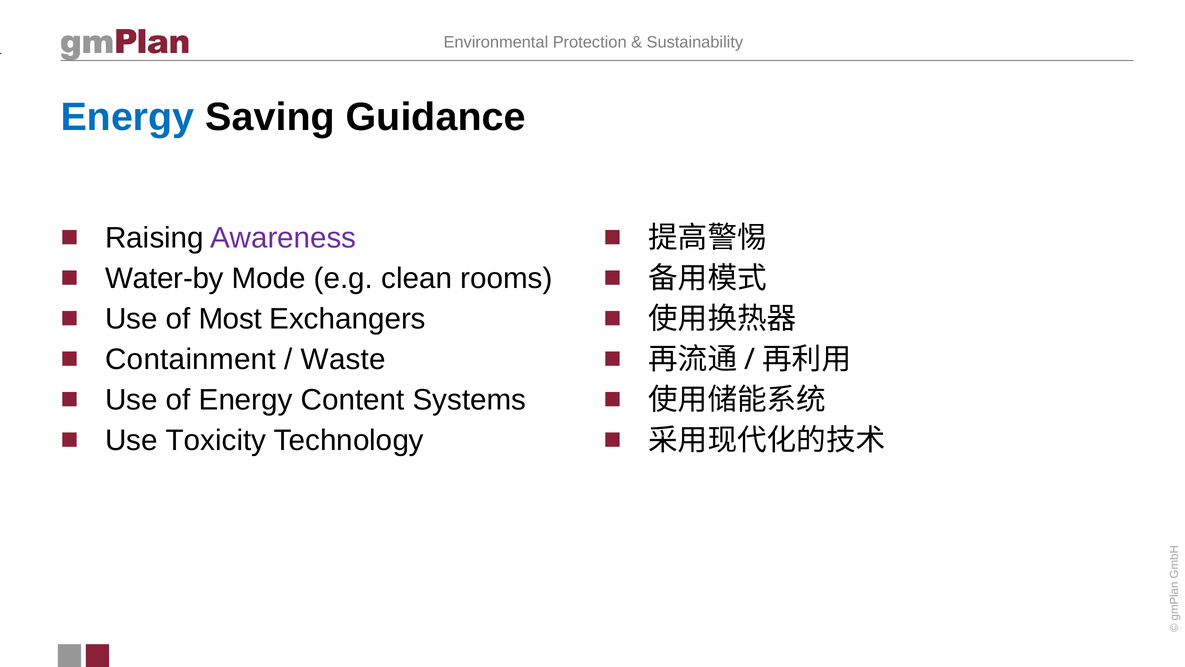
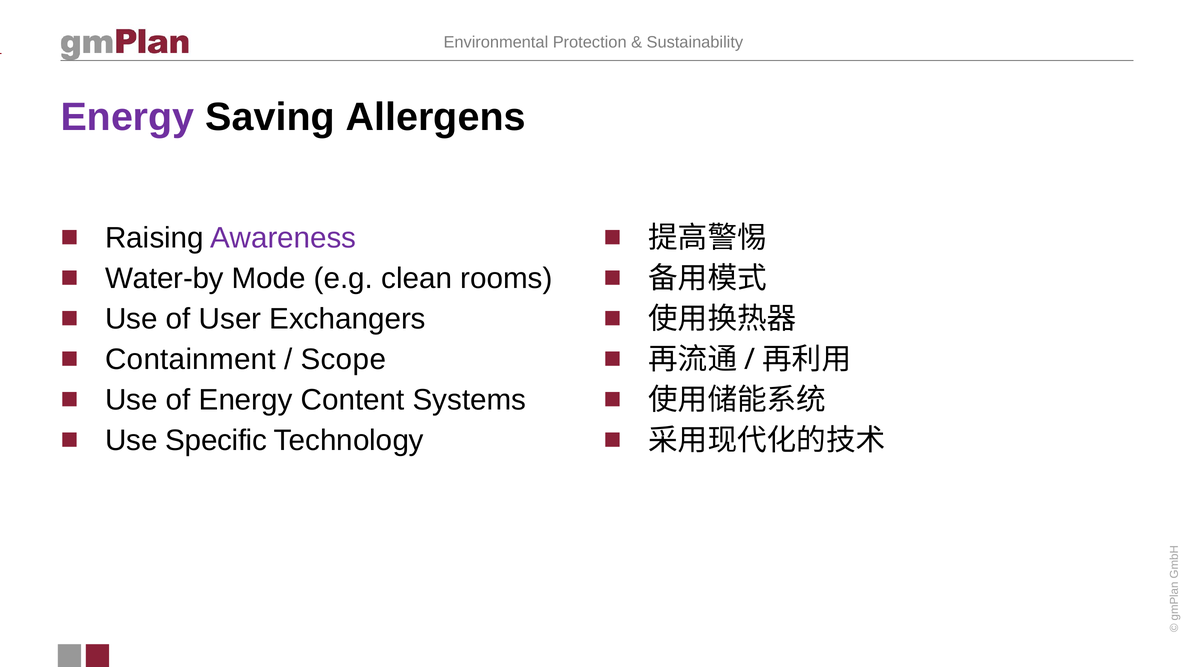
Energy at (128, 117) colour: blue -> purple
Guidance: Guidance -> Allergens
Most: Most -> User
Waste: Waste -> Scope
Toxicity: Toxicity -> Specific
